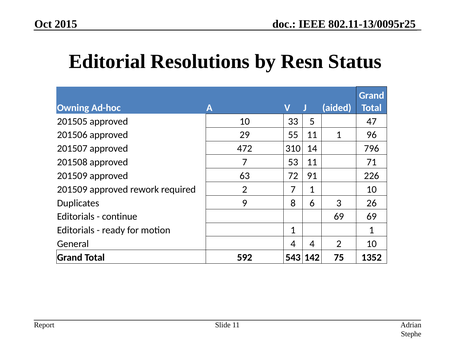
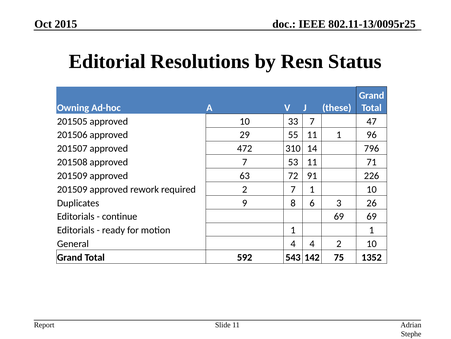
aided: aided -> these
33 5: 5 -> 7
